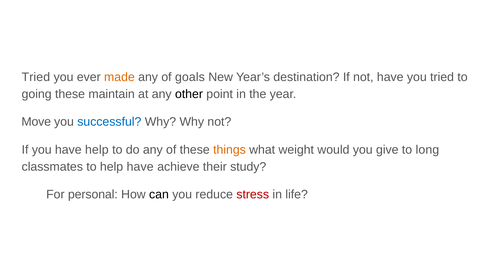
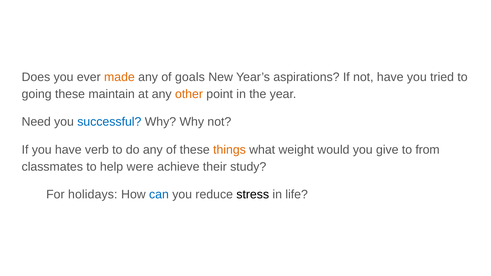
Tried at (36, 77): Tried -> Does
destination: destination -> aspirations
other colour: black -> orange
Move: Move -> Need
have help: help -> verb
long: long -> from
help have: have -> were
personal: personal -> holidays
can colour: black -> blue
stress colour: red -> black
